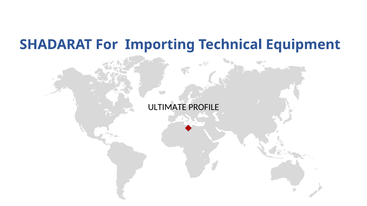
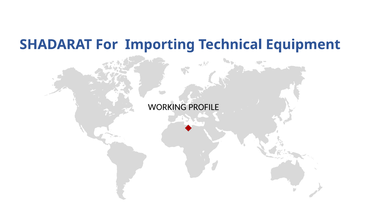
ULTIMATE: ULTIMATE -> WORKING
